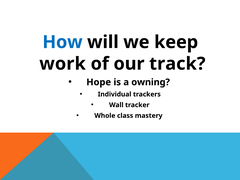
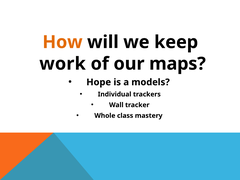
How colour: blue -> orange
track: track -> maps
owning: owning -> models
